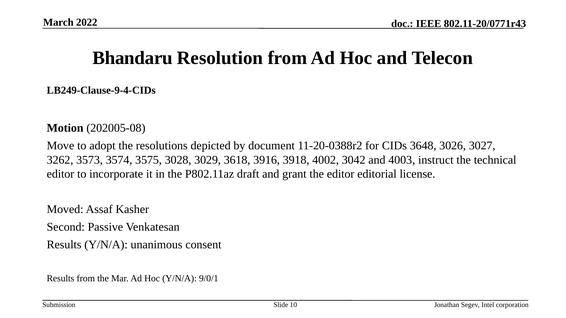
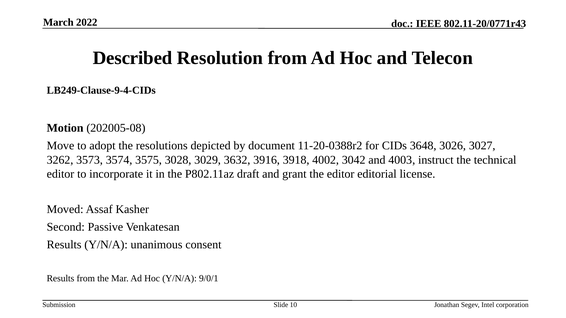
Bhandaru: Bhandaru -> Described
3618: 3618 -> 3632
